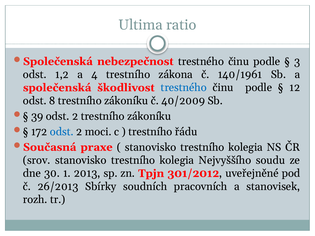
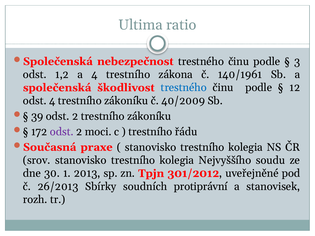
odst 8: 8 -> 4
odst at (62, 132) colour: blue -> purple
pracovních: pracovních -> protiprávní
